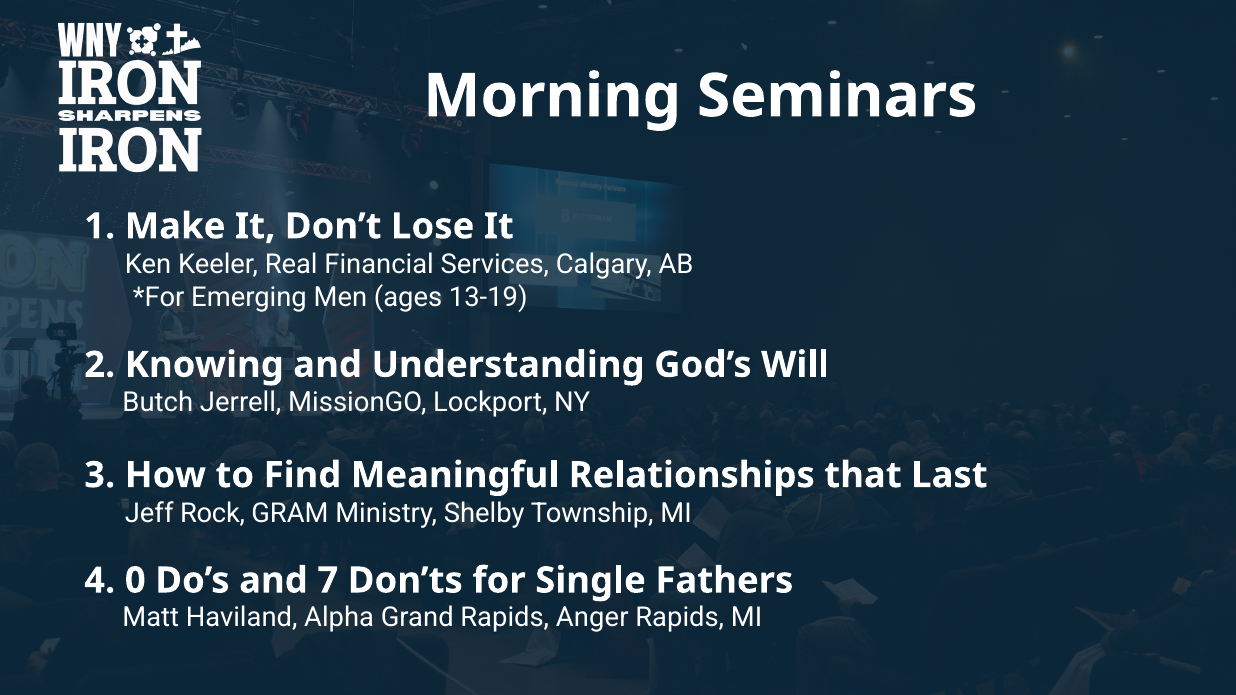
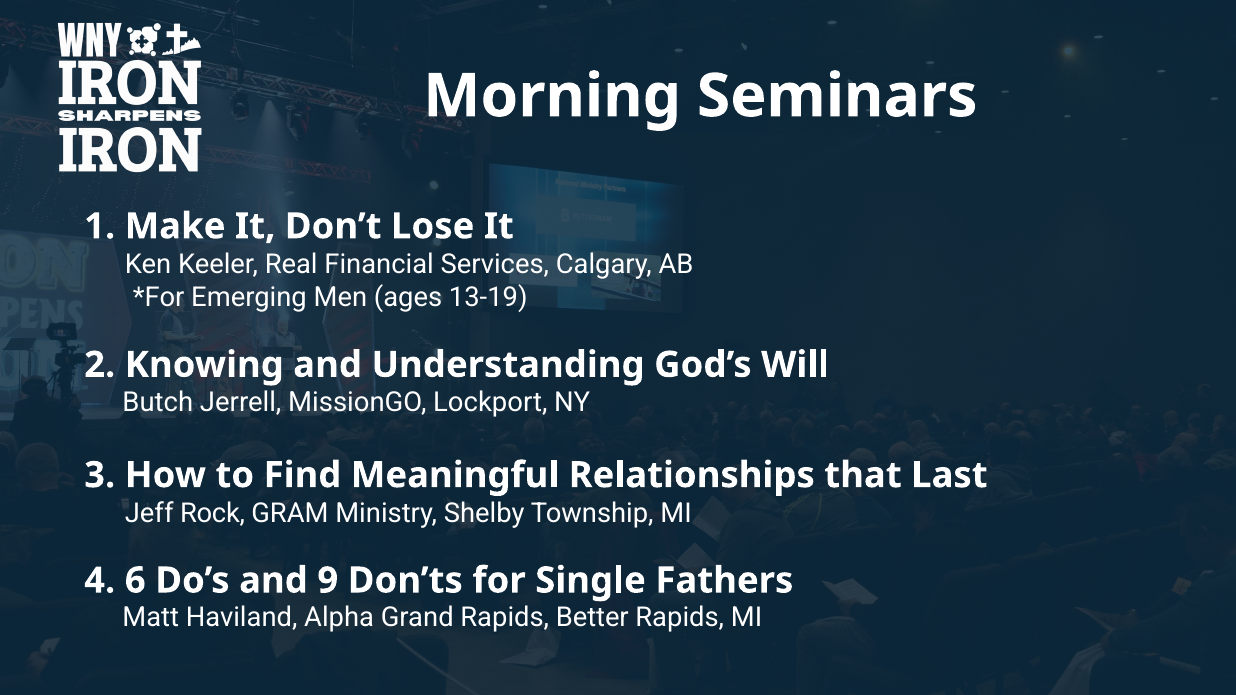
0: 0 -> 6
7: 7 -> 9
Anger: Anger -> Better
